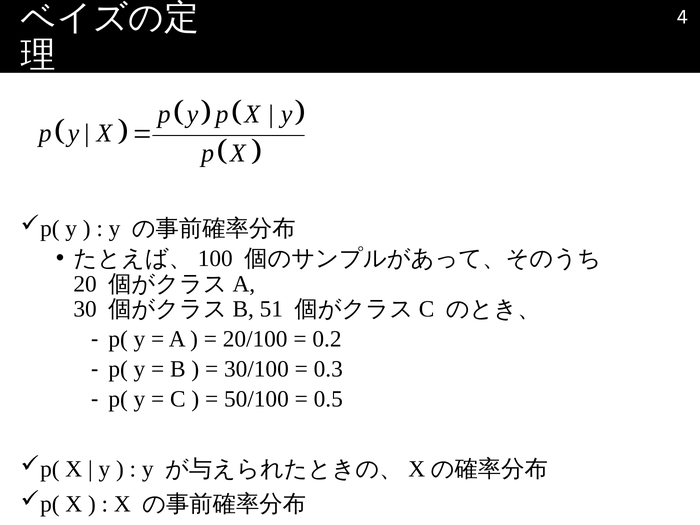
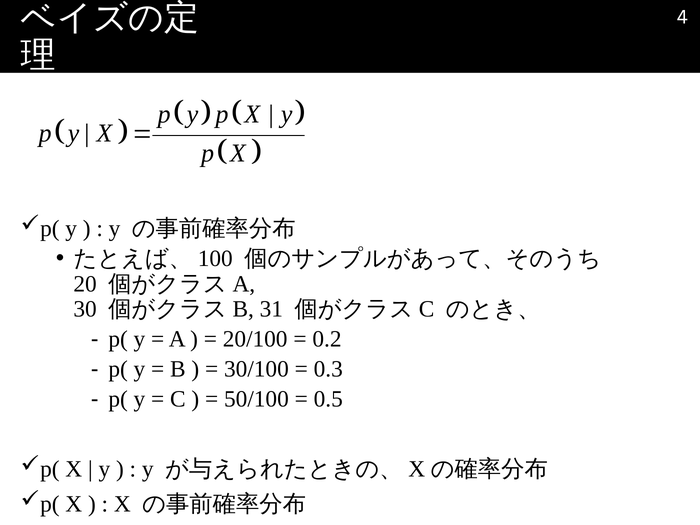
51: 51 -> 31
